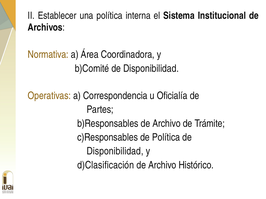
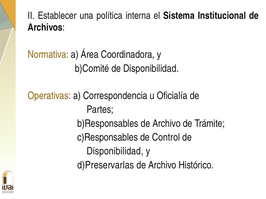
de Política: Política -> Control
d)Clasificación: d)Clasificación -> d)Preservarlas
